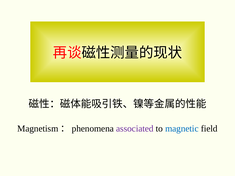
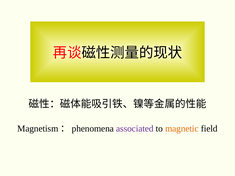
magnetic colour: blue -> orange
